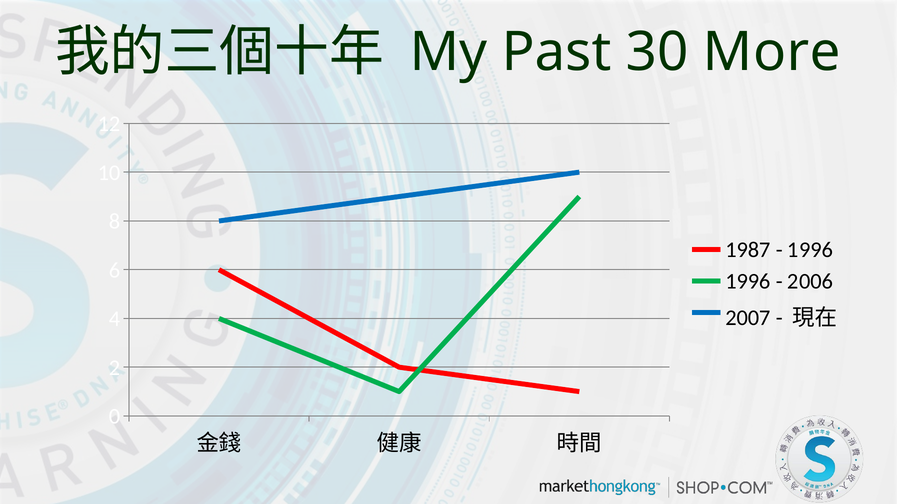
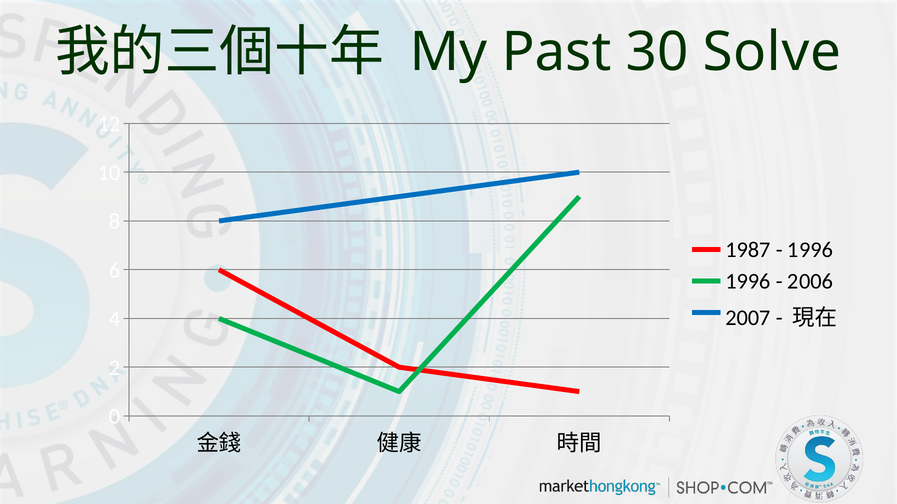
More: More -> Solve
